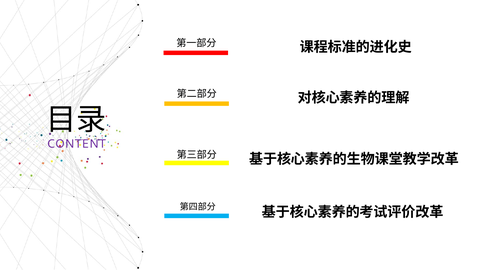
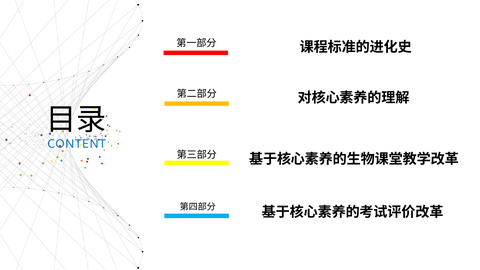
CONTENT colour: purple -> blue
